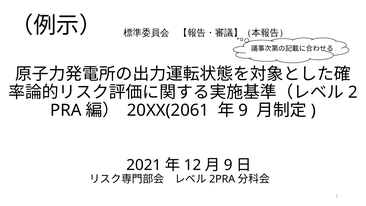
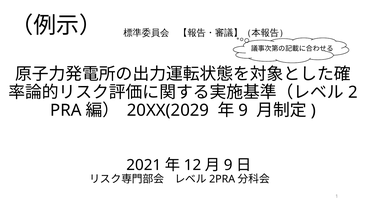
20XX(2061: 20XX(2061 -> 20XX(2029
